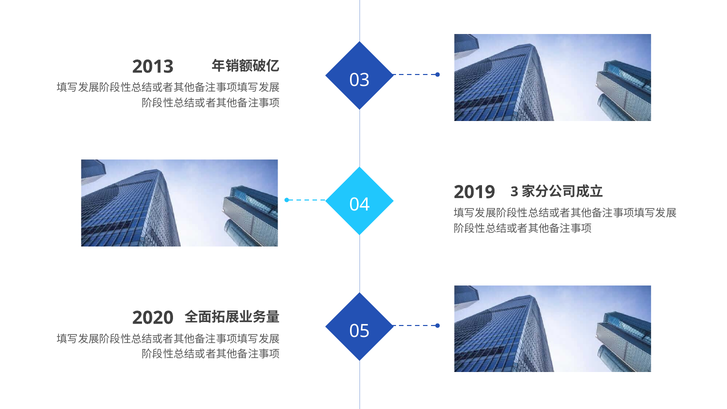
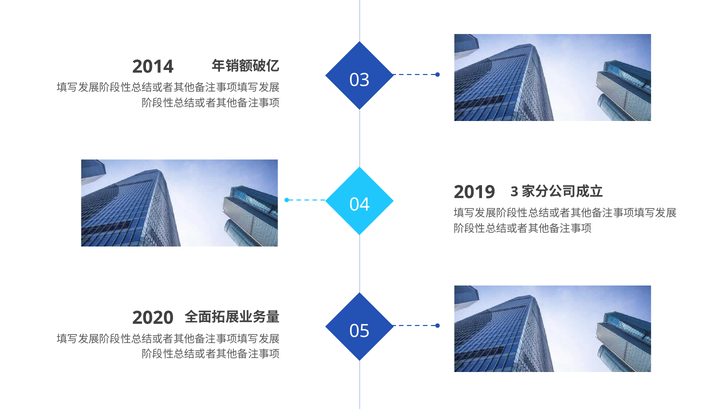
2013: 2013 -> 2014
